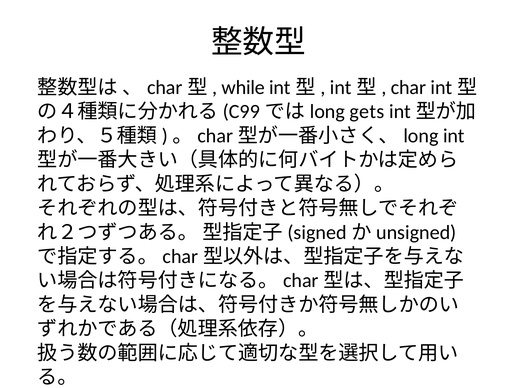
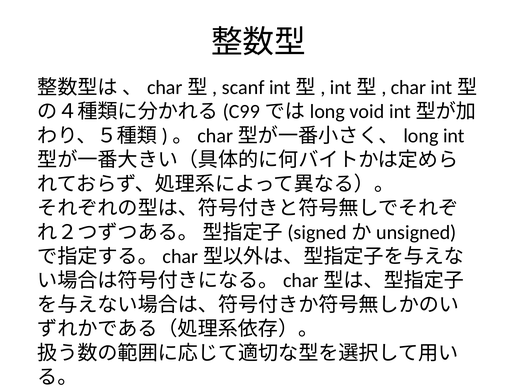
while: while -> scanf
gets: gets -> void
